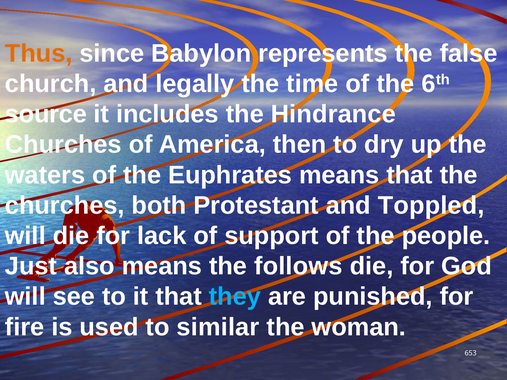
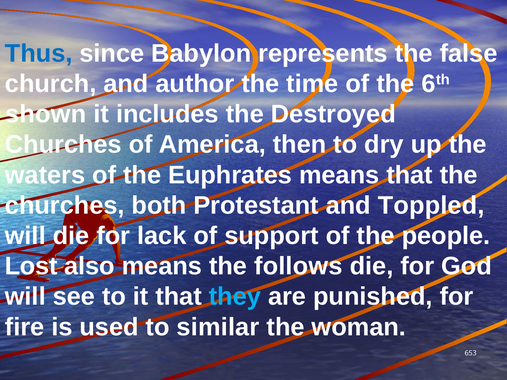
Thus colour: orange -> blue
legally: legally -> author
source: source -> shown
Hindrance: Hindrance -> Destroyed
Just: Just -> Lost
